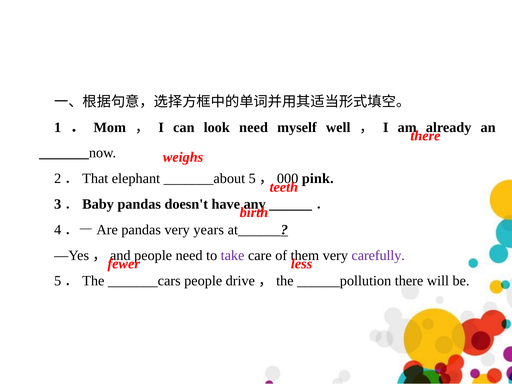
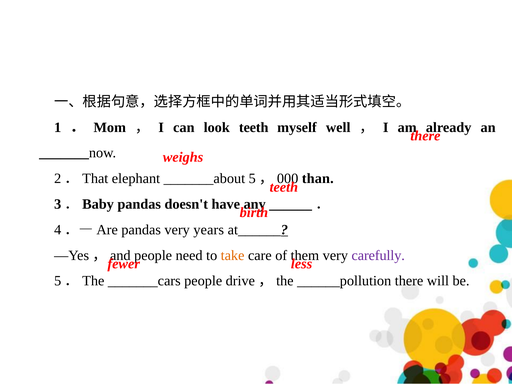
look need: need -> teeth
pink: pink -> than
take colour: purple -> orange
